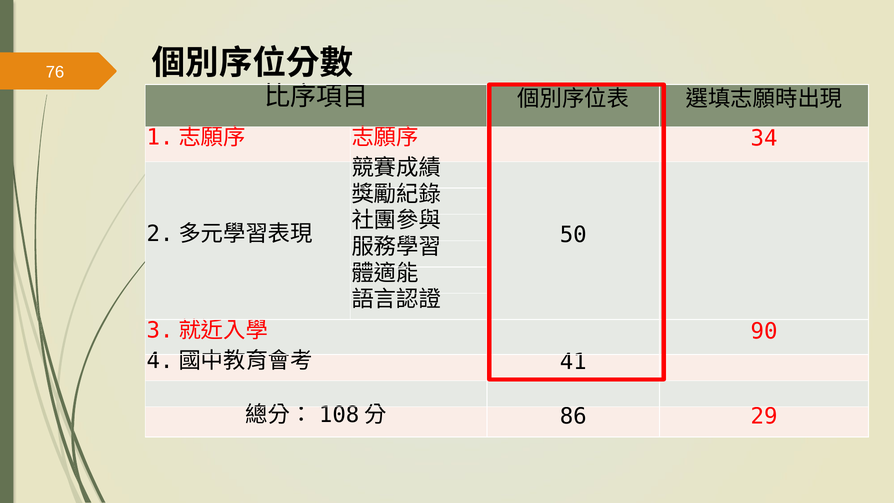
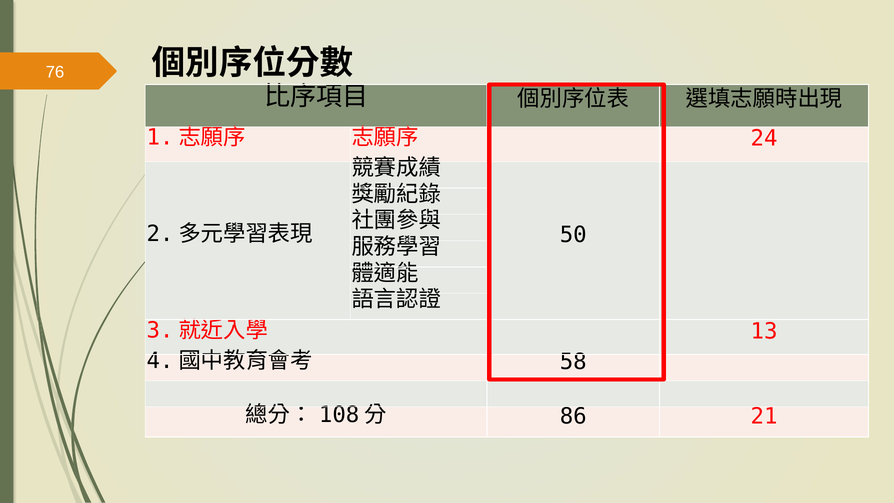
34: 34 -> 24
90: 90 -> 13
41: 41 -> 58
29: 29 -> 21
